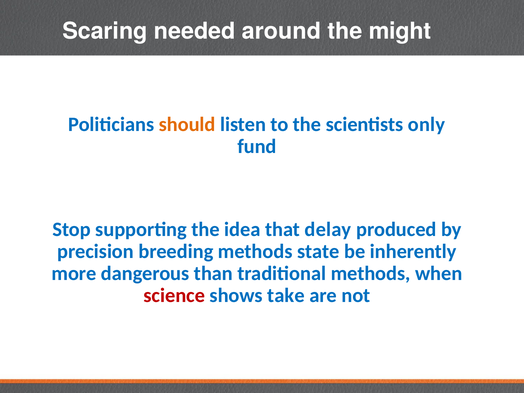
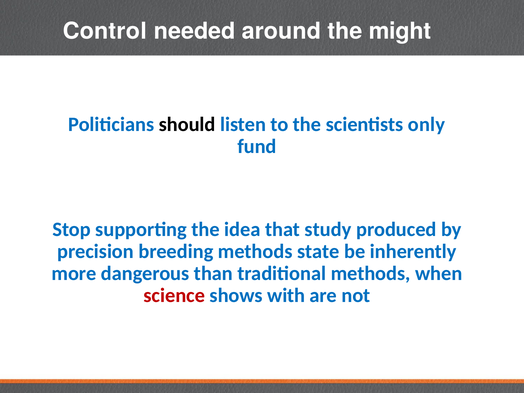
Scaring: Scaring -> Control
should colour: orange -> black
delay: delay -> study
take: take -> with
